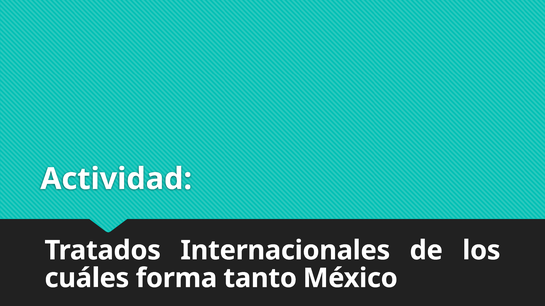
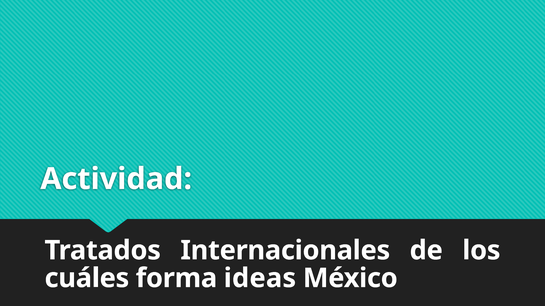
tanto: tanto -> ideas
